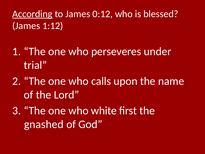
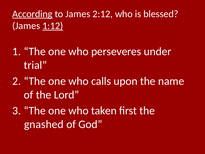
0:12: 0:12 -> 2:12
1:12 underline: none -> present
white: white -> taken
